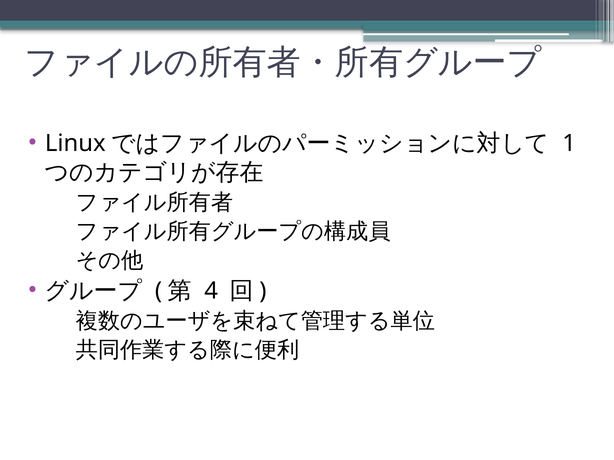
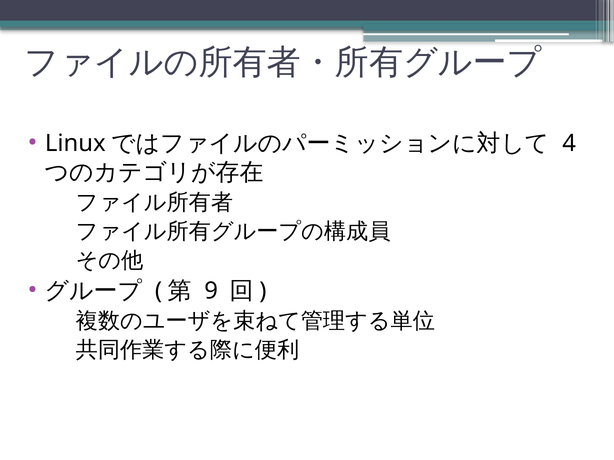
1: 1 -> 4
4: 4 -> 9
